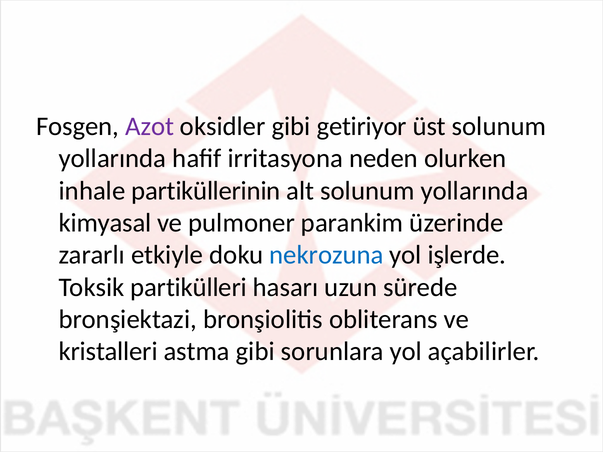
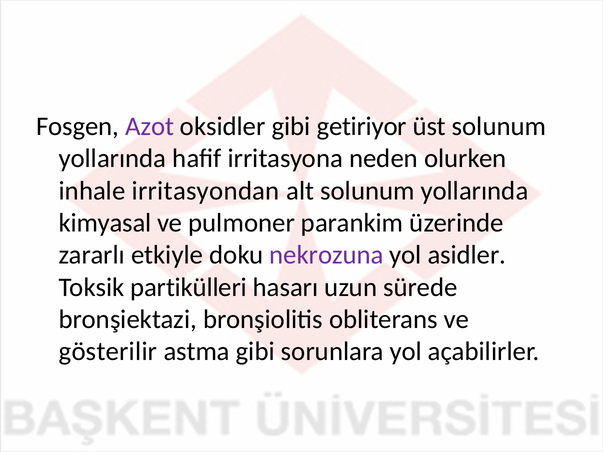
partiküllerinin: partiküllerinin -> irritasyondan
nekrozuna colour: blue -> purple
işlerde: işlerde -> asidler
kristalleri: kristalleri -> gösterilir
